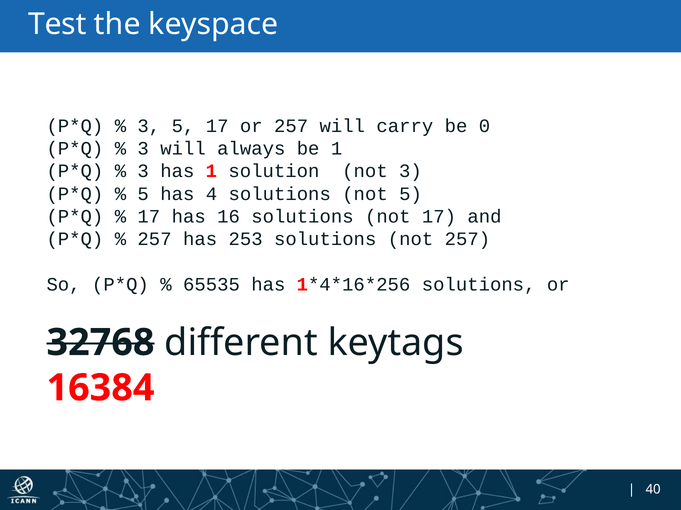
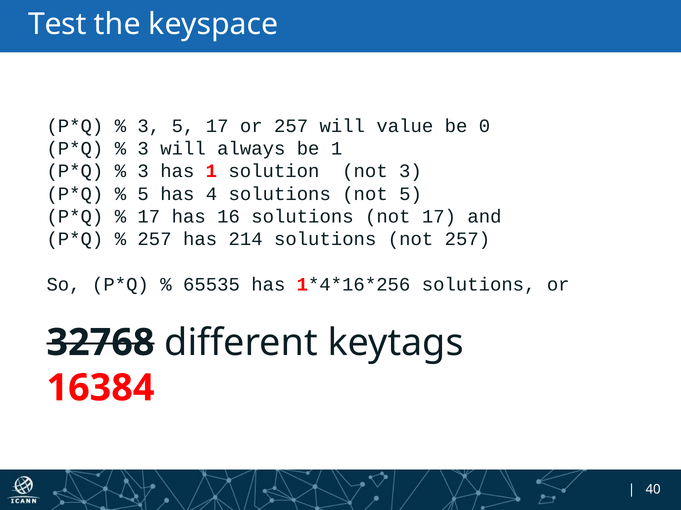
carry: carry -> value
253: 253 -> 214
